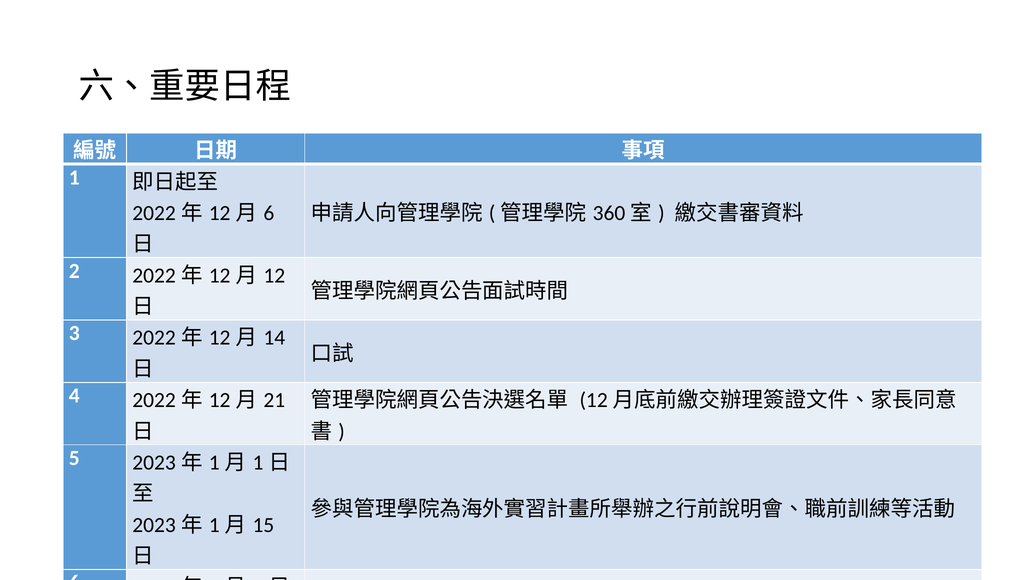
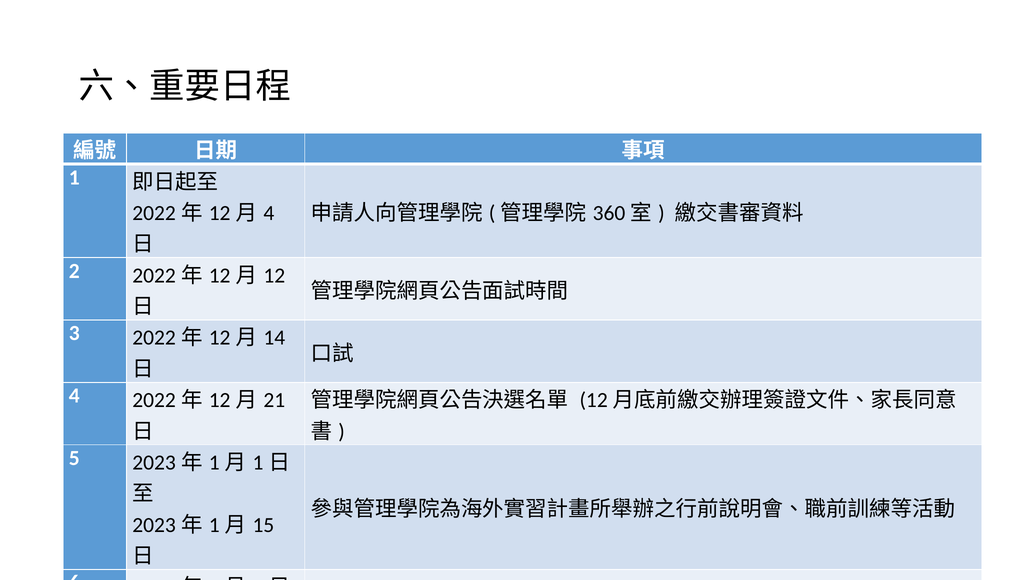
6 at (269, 213): 6 -> 4
